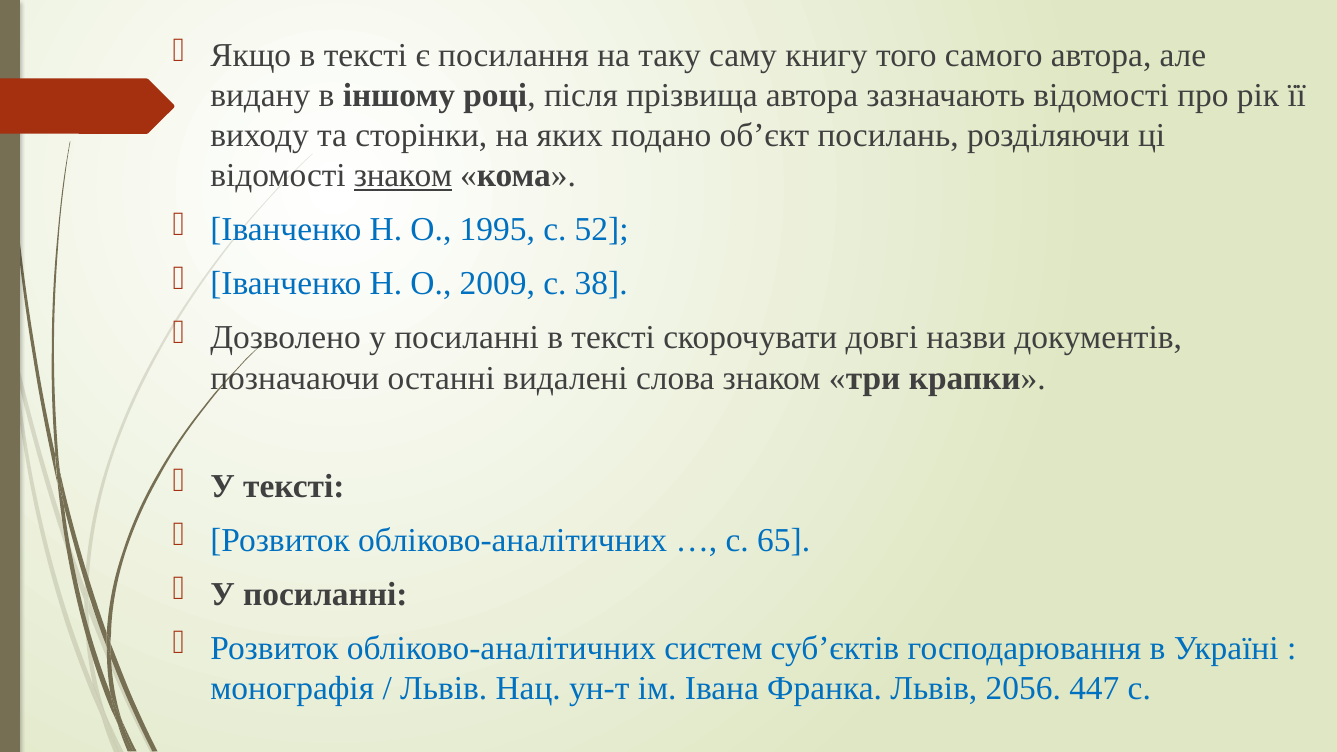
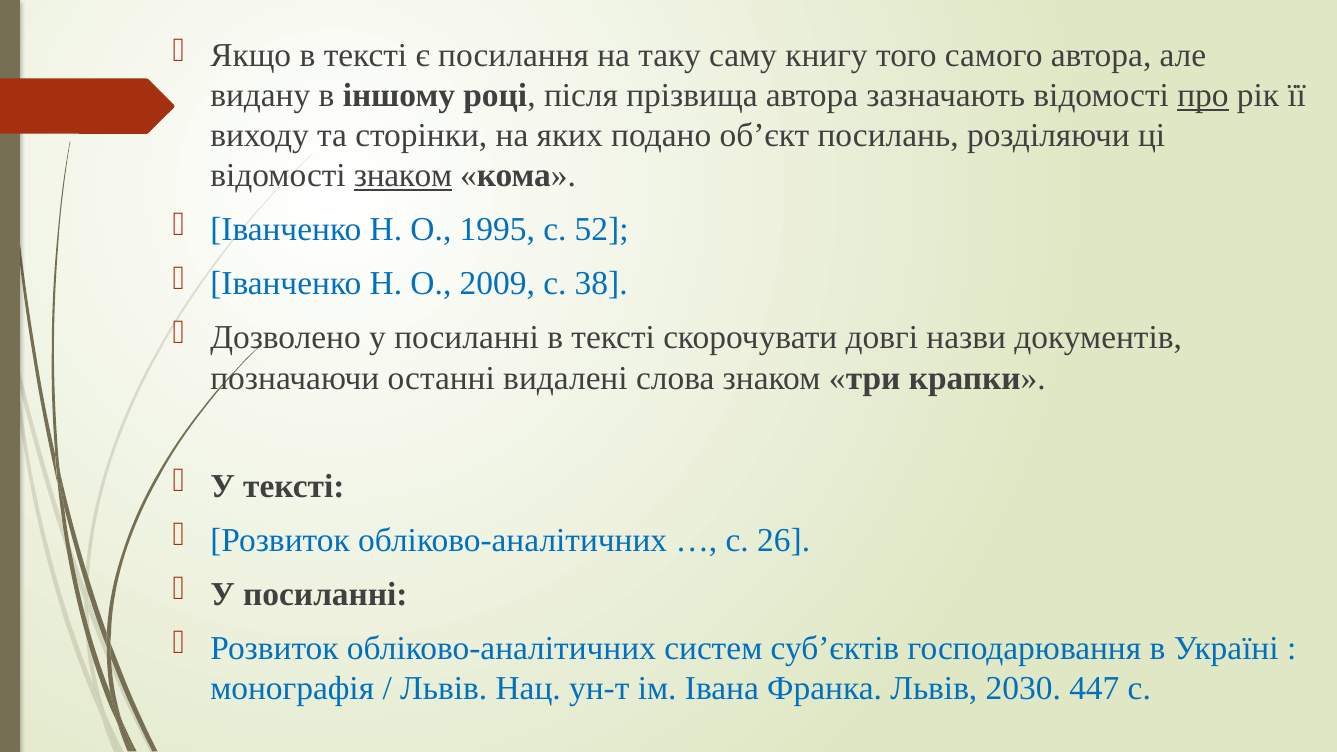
про underline: none -> present
65: 65 -> 26
2056: 2056 -> 2030
